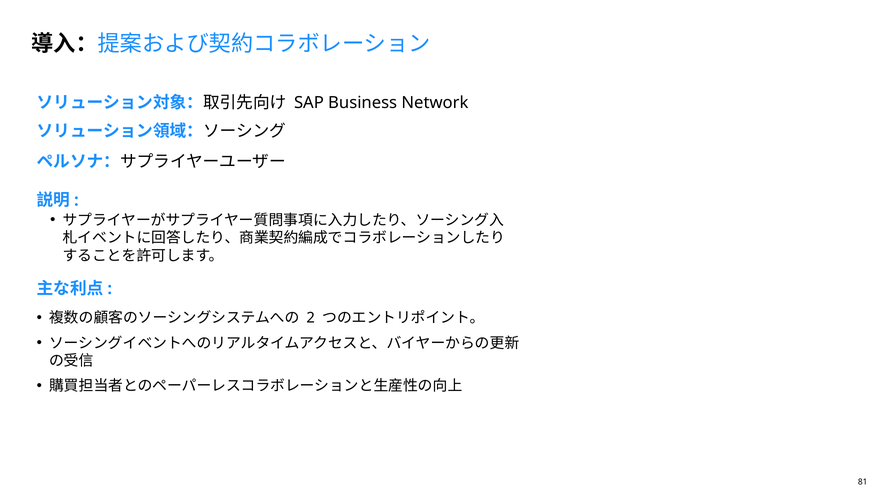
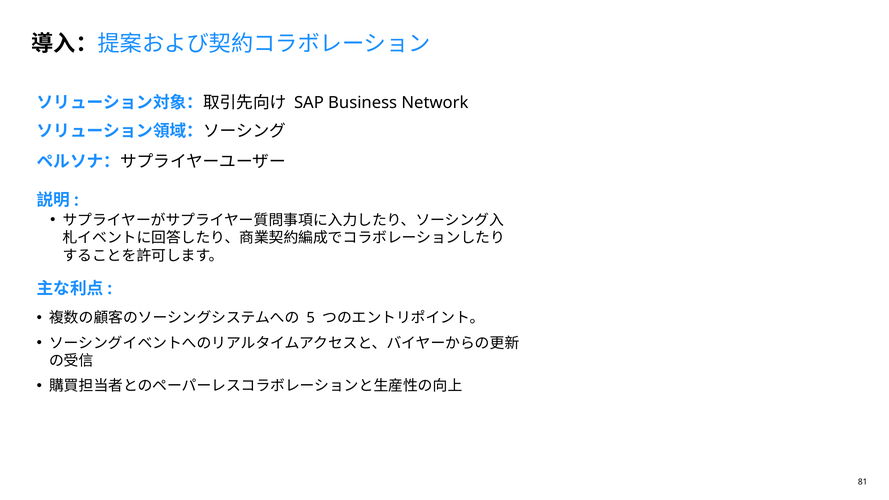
2: 2 -> 5
